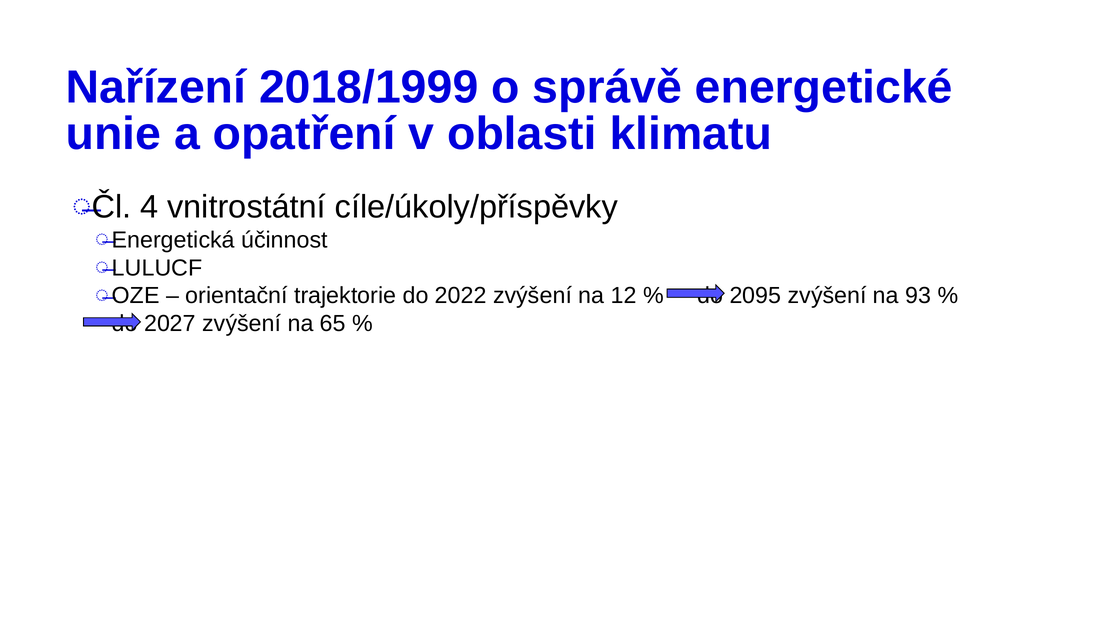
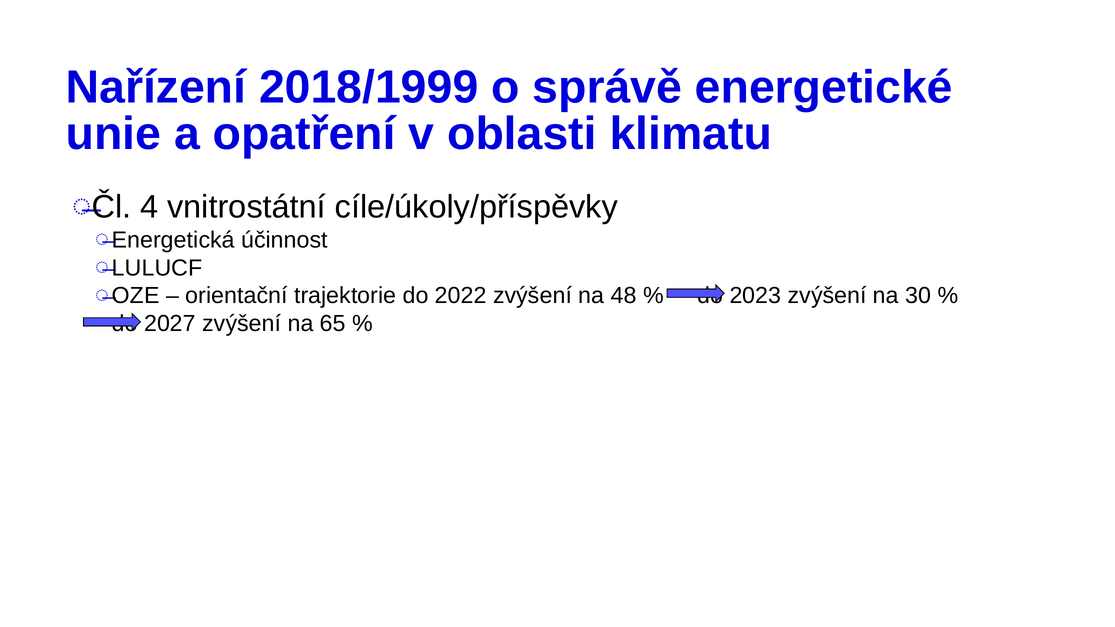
12: 12 -> 48
2095: 2095 -> 2023
93: 93 -> 30
